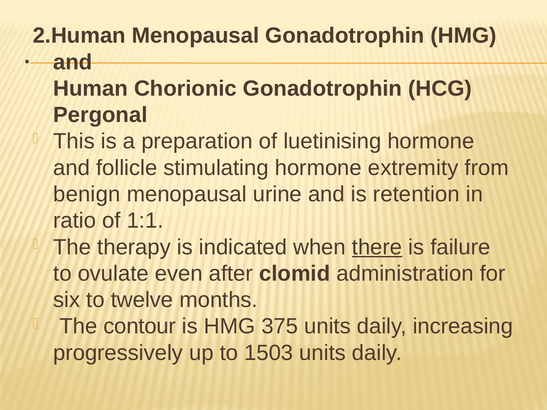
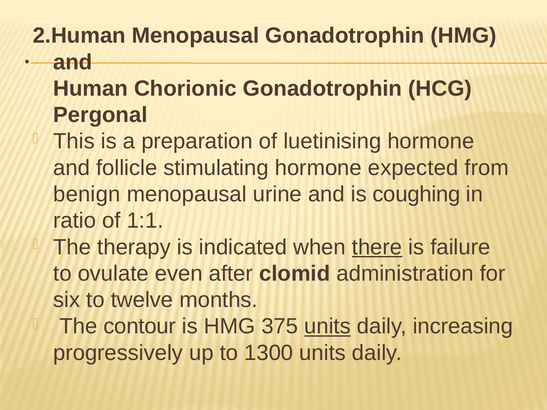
extremity: extremity -> expected
retention: retention -> coughing
units at (328, 327) underline: none -> present
1503: 1503 -> 1300
